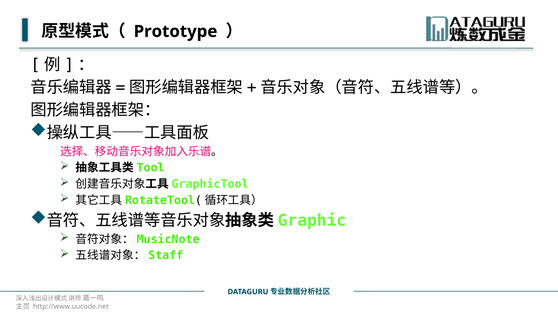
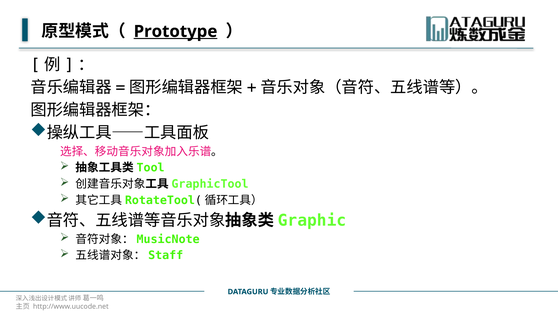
Prototype underline: none -> present
